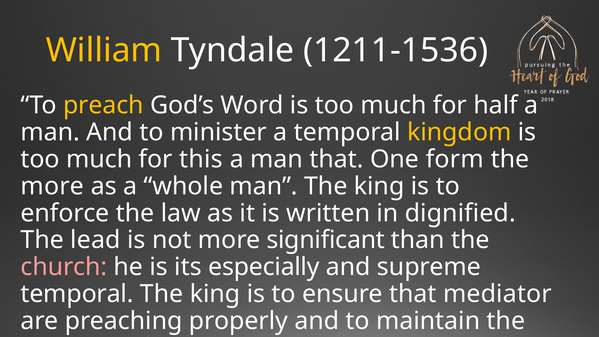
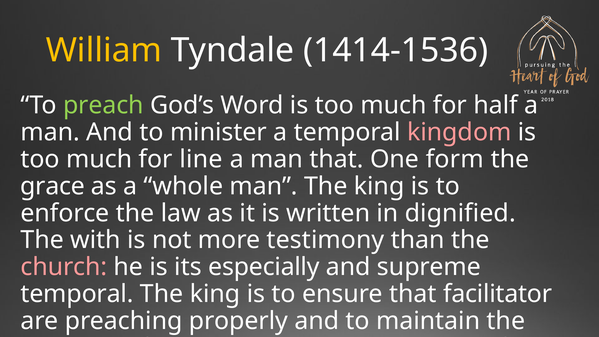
1211-1536: 1211-1536 -> 1414-1536
preach colour: yellow -> light green
kingdom colour: yellow -> pink
this: this -> line
more at (52, 186): more -> grace
lead: lead -> with
significant: significant -> testimony
mediator: mediator -> facilitator
